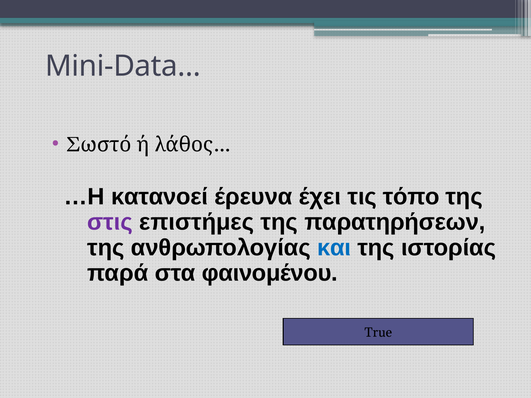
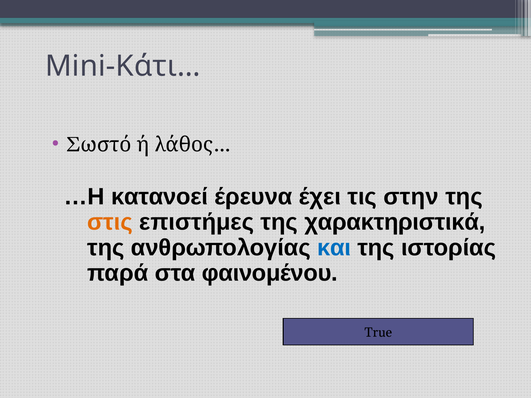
Mini-Data…: Mini-Data… -> Mini-Κάτι…
τόπο: τόπο -> στην
στις colour: purple -> orange
παρατηρήσεων: παρατηρήσεων -> χαρακτηριστικά
